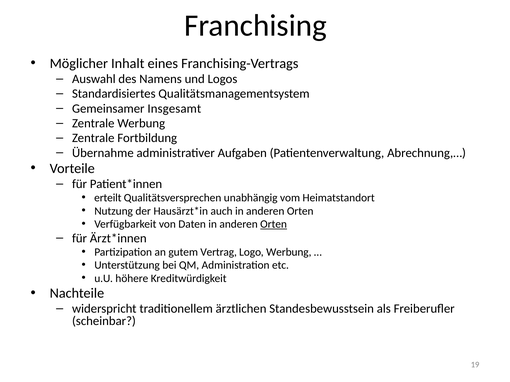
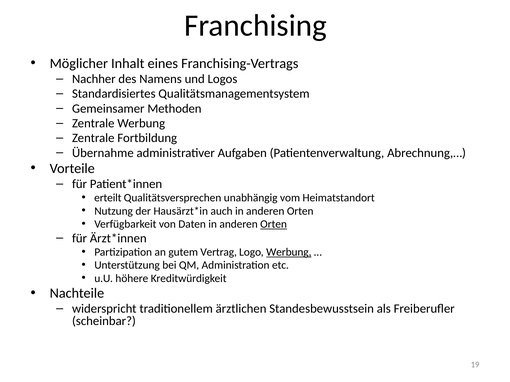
Auswahl: Auswahl -> Nachher
Insgesamt: Insgesamt -> Methoden
Werbung at (289, 252) underline: none -> present
